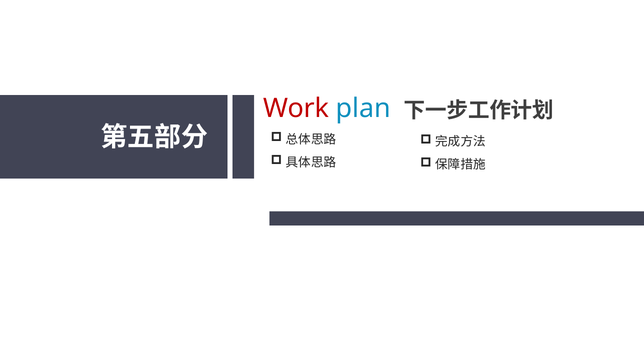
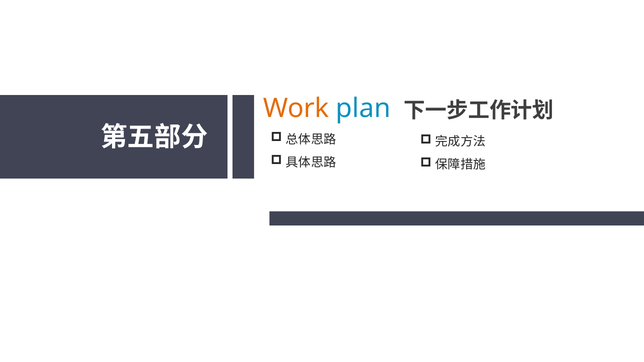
Work colour: red -> orange
